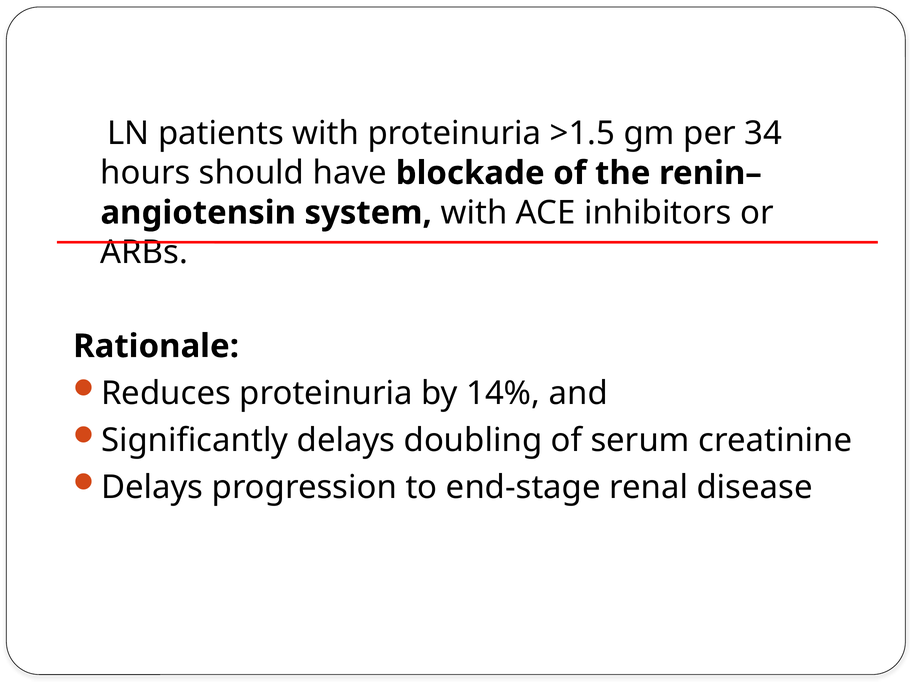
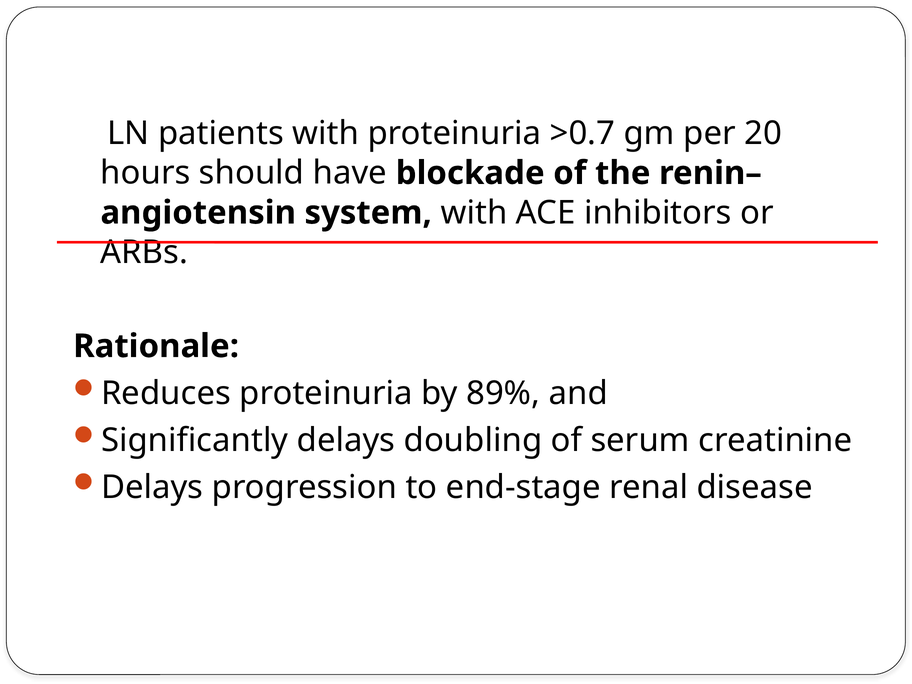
>1.5: >1.5 -> >0.7
34: 34 -> 20
14%: 14% -> 89%
